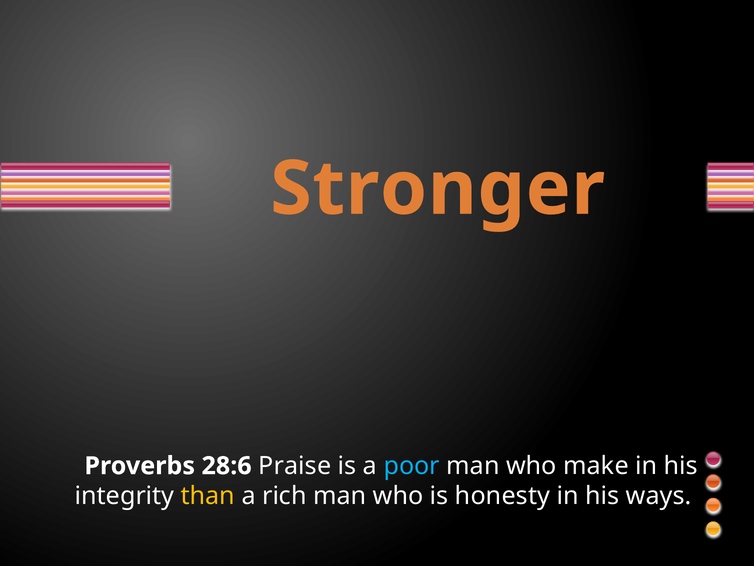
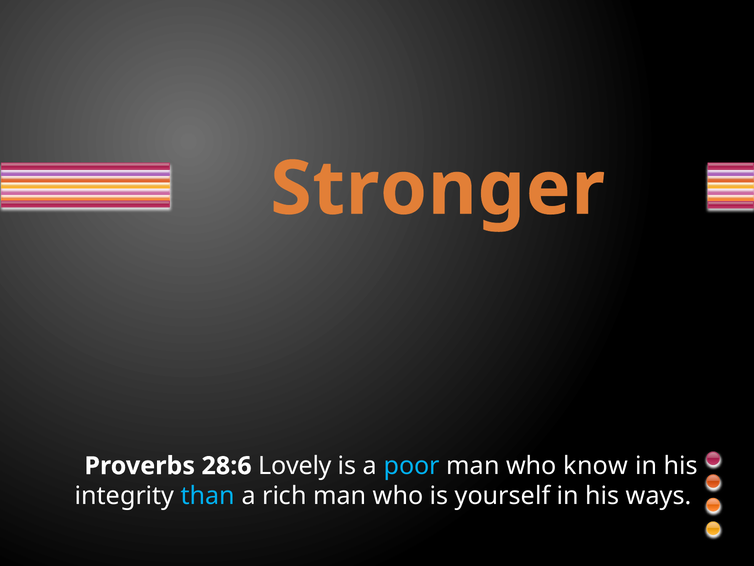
Praise: Praise -> Lovely
make: make -> know
than colour: yellow -> light blue
honesty: honesty -> yourself
